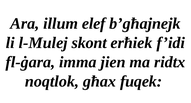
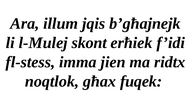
elef: elef -> jqis
fl-ġara: fl-ġara -> fl-stess
